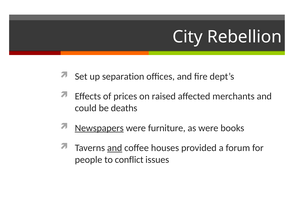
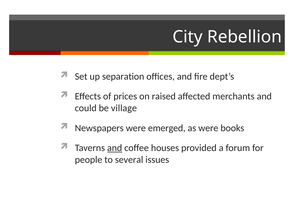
deaths: deaths -> village
Newspapers underline: present -> none
furniture: furniture -> emerged
conflict: conflict -> several
